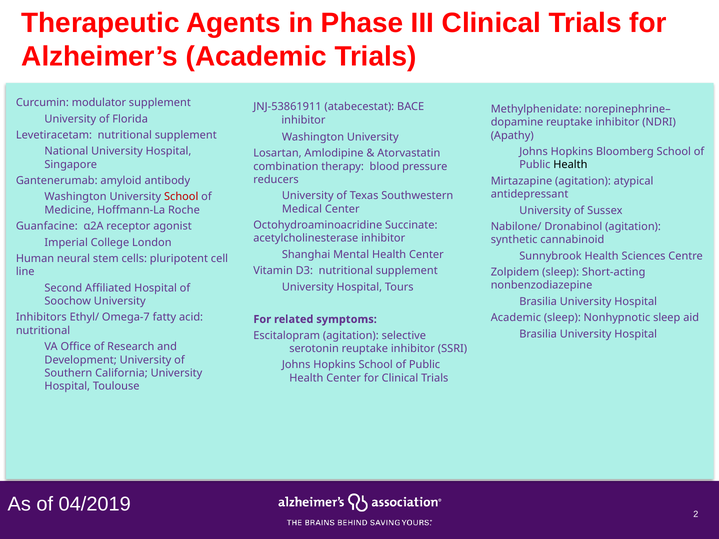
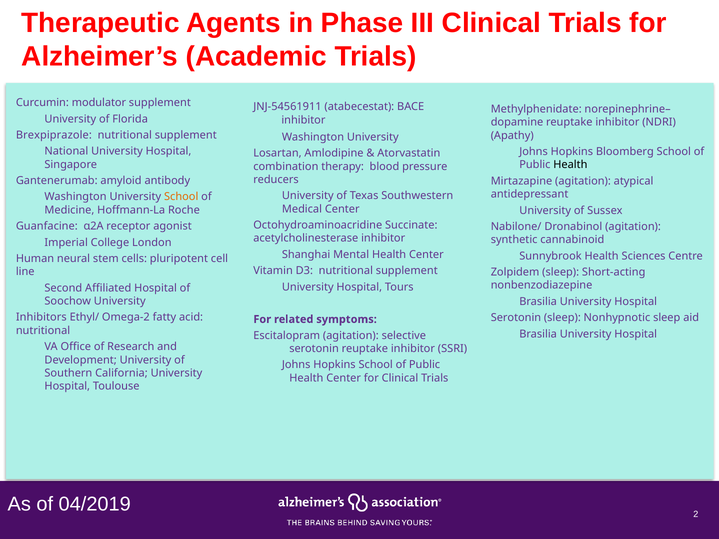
JNJ-53861911: JNJ-53861911 -> JNJ-54561911
Levetiracetam: Levetiracetam -> Brexpiprazole
School at (181, 197) colour: red -> orange
Omega-7: Omega-7 -> Omega-2
Academic at (516, 318): Academic -> Serotonin
